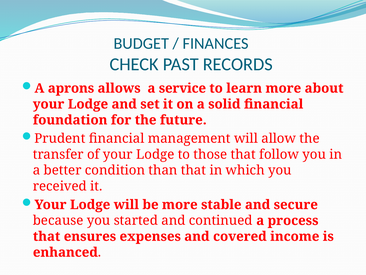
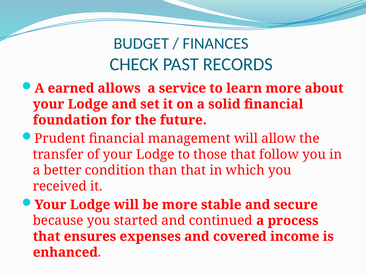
aprons: aprons -> earned
